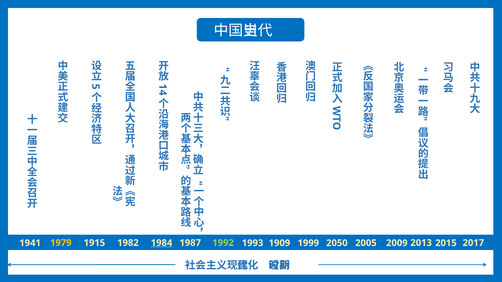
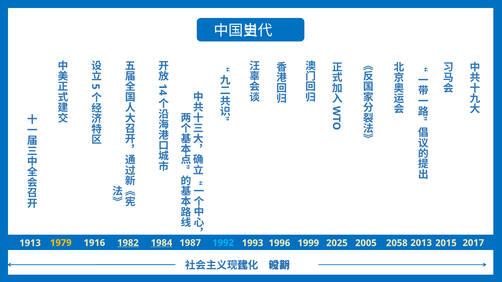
1915: 1915 -> 1916
1982 underline: none -> present
1992 colour: light green -> light blue
1941: 1941 -> 1913
1909: 1909 -> 1996
2050: 2050 -> 2025
2009: 2009 -> 2058
